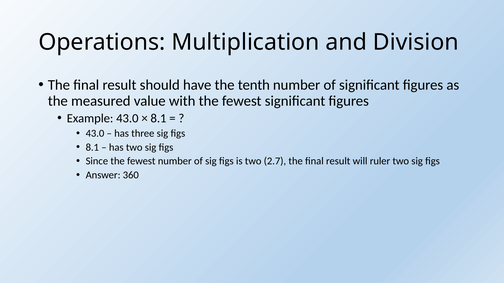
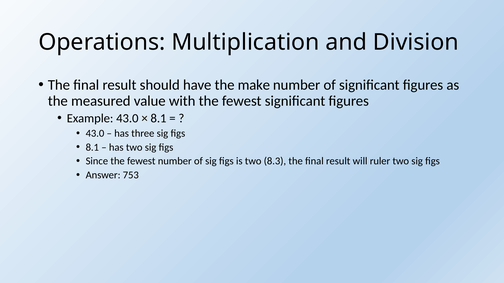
tenth: tenth -> make
2.7: 2.7 -> 8.3
360: 360 -> 753
